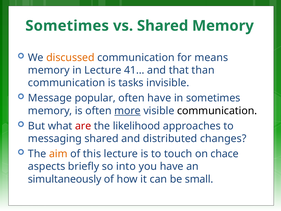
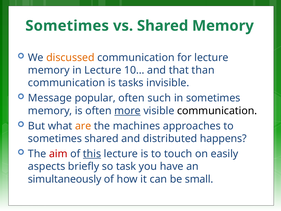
for means: means -> lecture
41…: 41… -> 10…
often have: have -> such
are colour: red -> orange
likelihood: likelihood -> machines
messaging at (55, 138): messaging -> sometimes
changes: changes -> happens
aim colour: orange -> red
this underline: none -> present
chace: chace -> easily
into: into -> task
